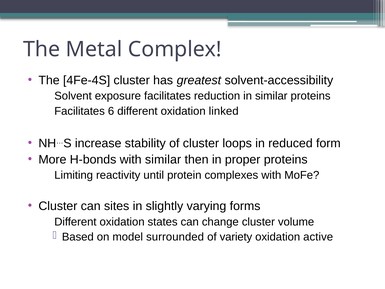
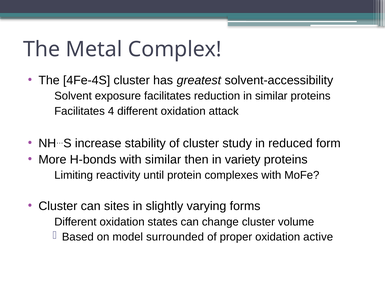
6: 6 -> 4
linked: linked -> attack
loops: loops -> study
proper: proper -> variety
variety: variety -> proper
